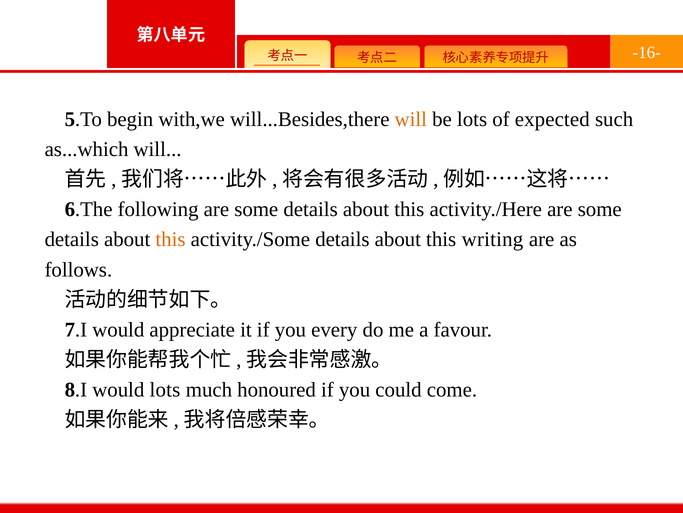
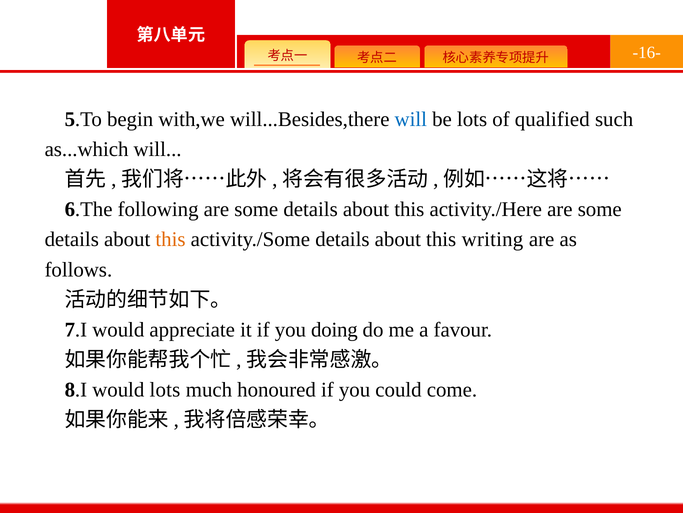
will at (411, 119) colour: orange -> blue
expected: expected -> qualified
every: every -> doing
